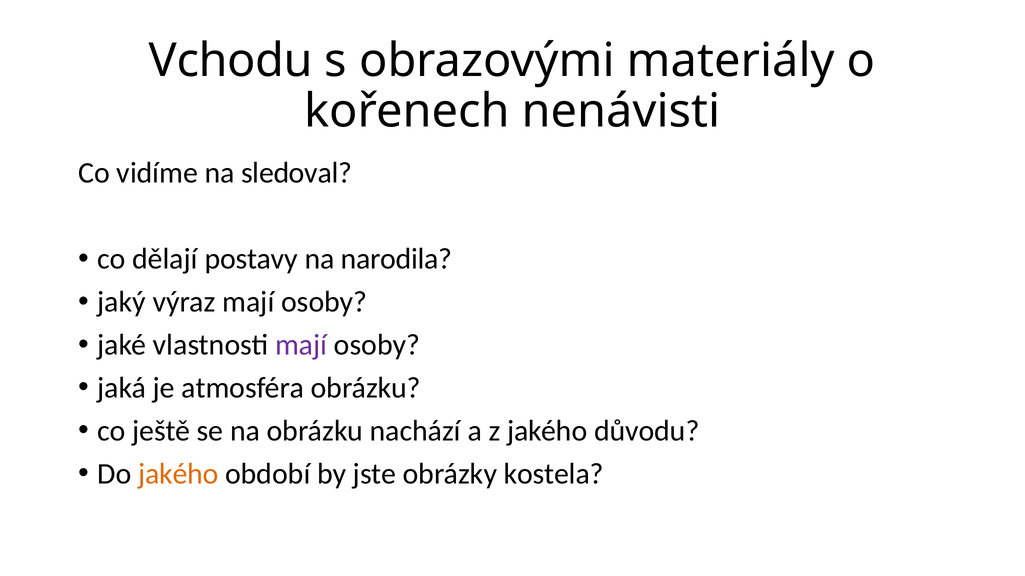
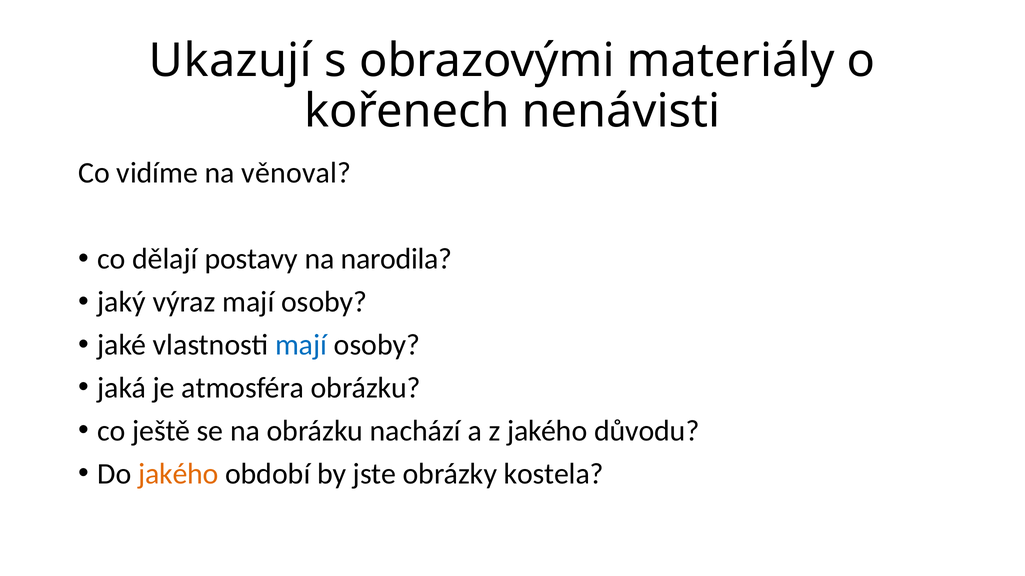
Vchodu: Vchodu -> Ukazují
sledoval: sledoval -> věnoval
mají at (301, 345) colour: purple -> blue
